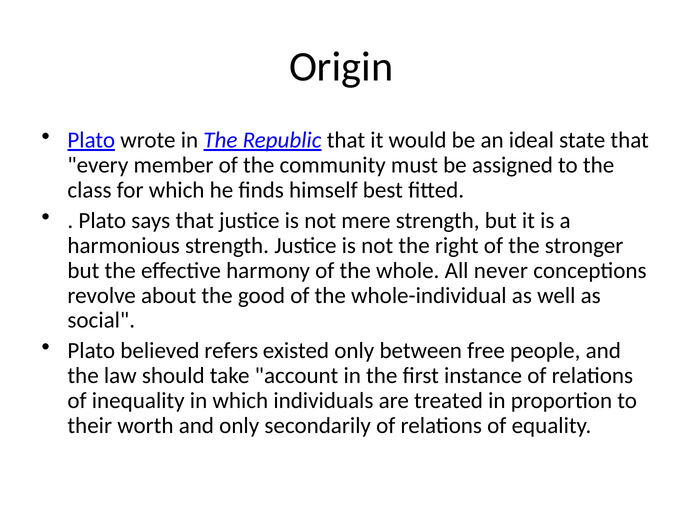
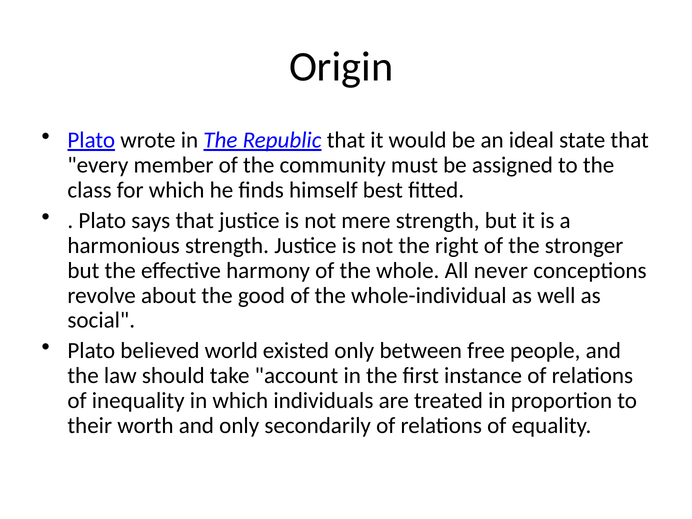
refers: refers -> world
